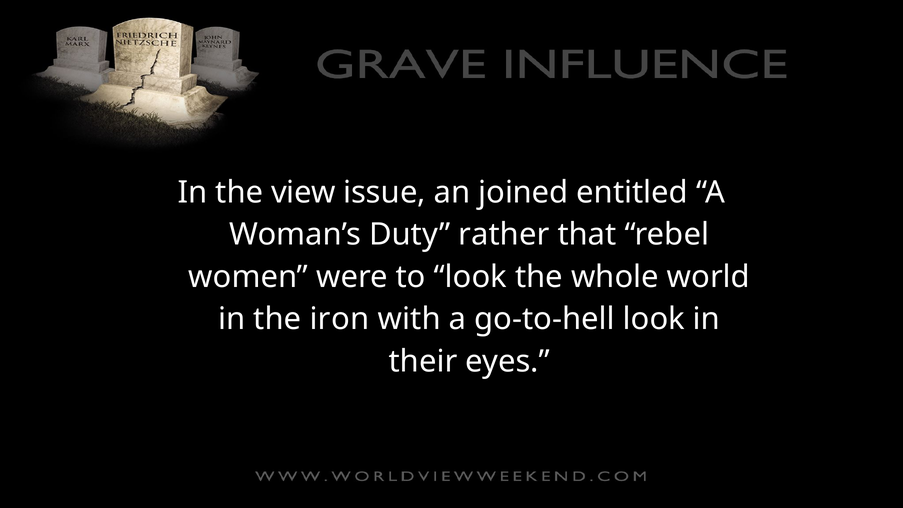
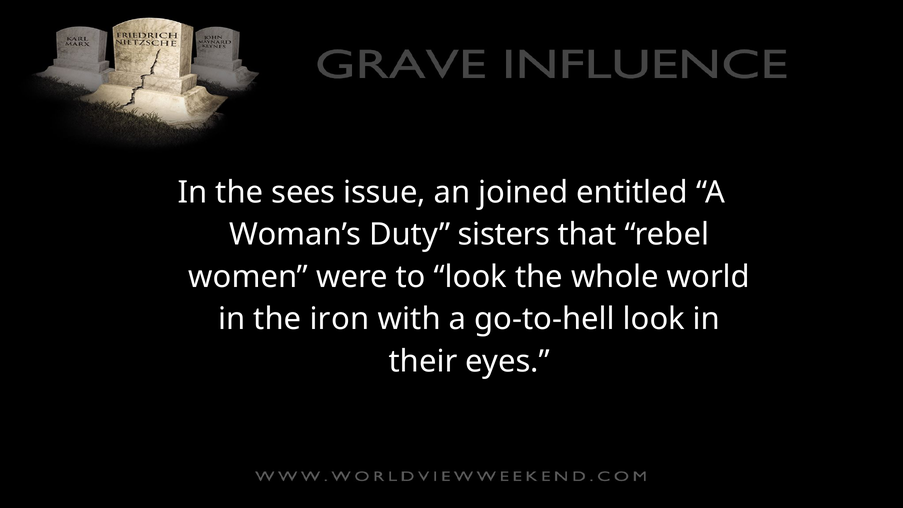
view: view -> sees
rather: rather -> sisters
